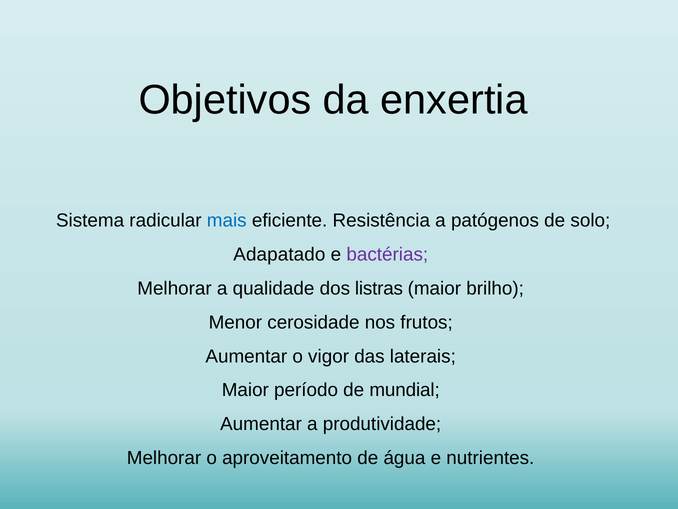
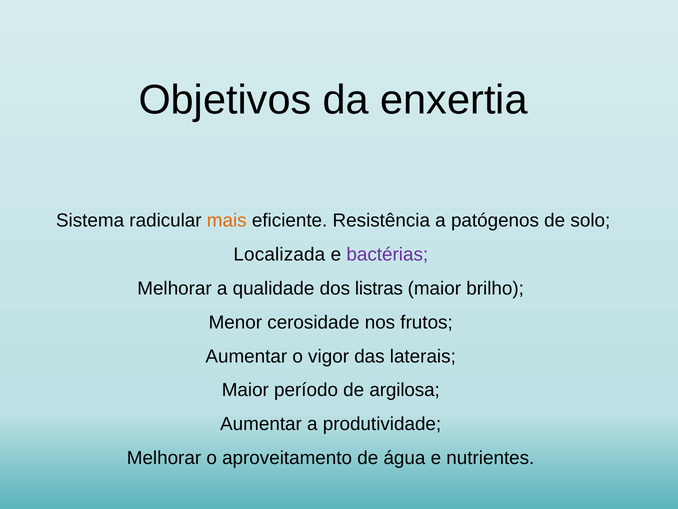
mais colour: blue -> orange
Adapatado: Adapatado -> Localizada
mundial: mundial -> argilosa
